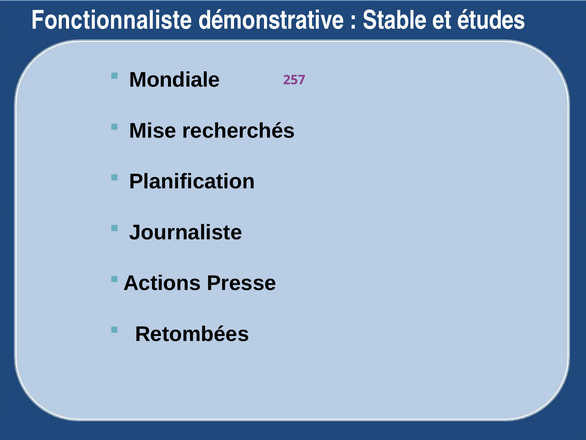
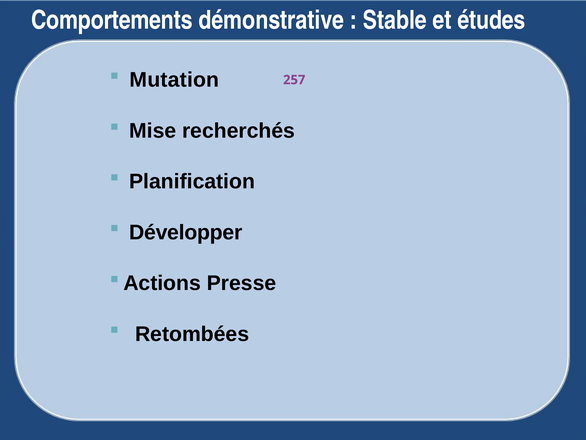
Fonctionnaliste: Fonctionnaliste -> Comportements
Mondiale: Mondiale -> Mutation
Journaliste: Journaliste -> Développer
